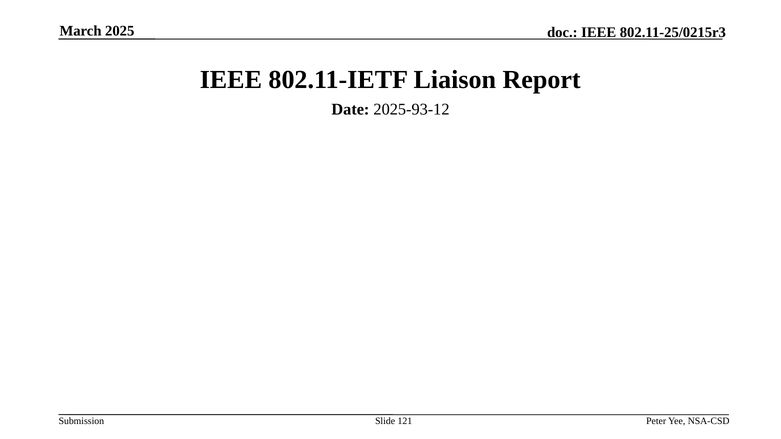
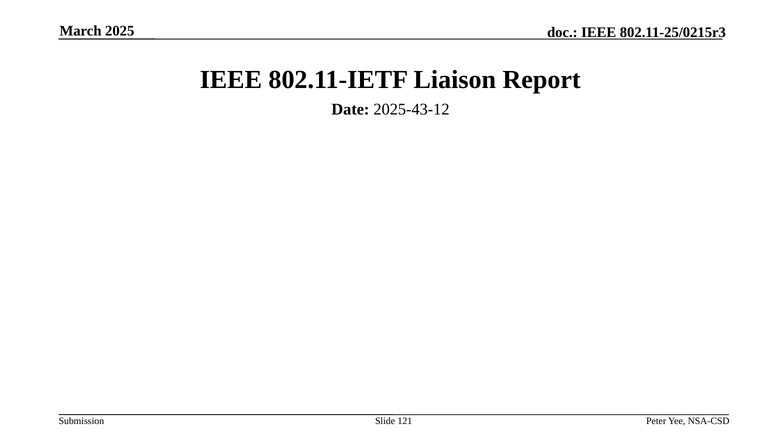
2025-93-12: 2025-93-12 -> 2025-43-12
